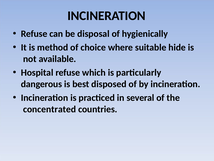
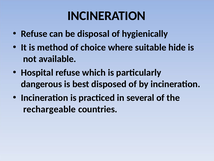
concentrated: concentrated -> rechargeable
